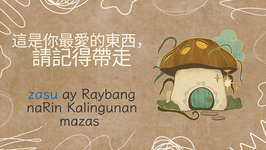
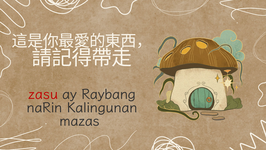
zasu colour: blue -> red
